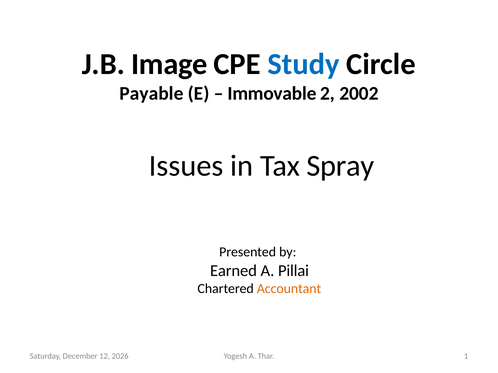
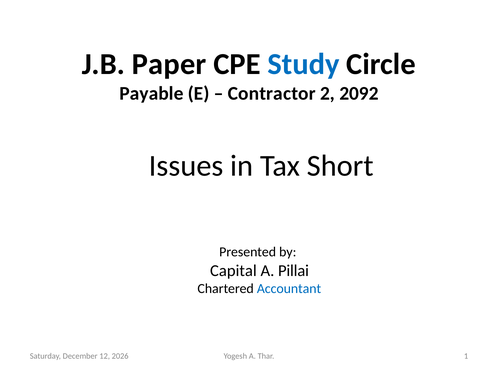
Image: Image -> Paper
Immovable: Immovable -> Contractor
2002: 2002 -> 2092
Spray: Spray -> Short
Earned: Earned -> Capital
Accountant colour: orange -> blue
